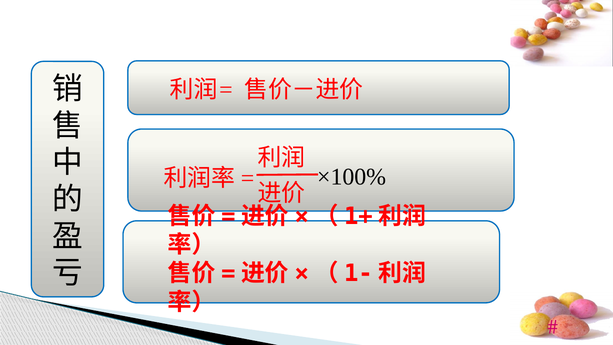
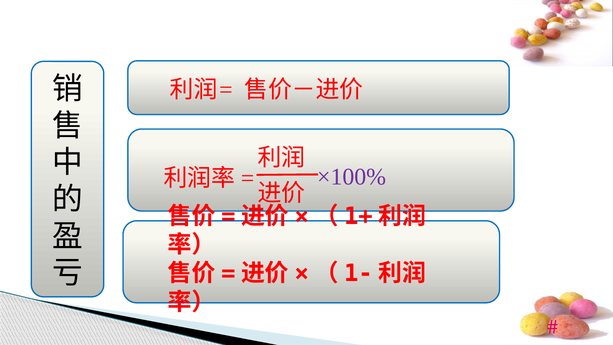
×100% colour: black -> purple
